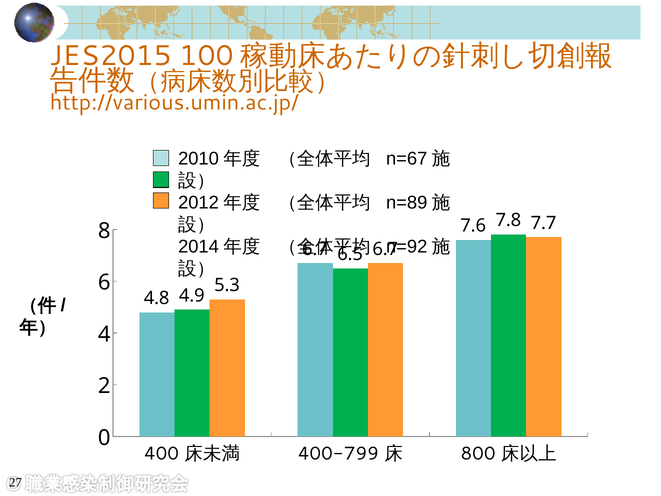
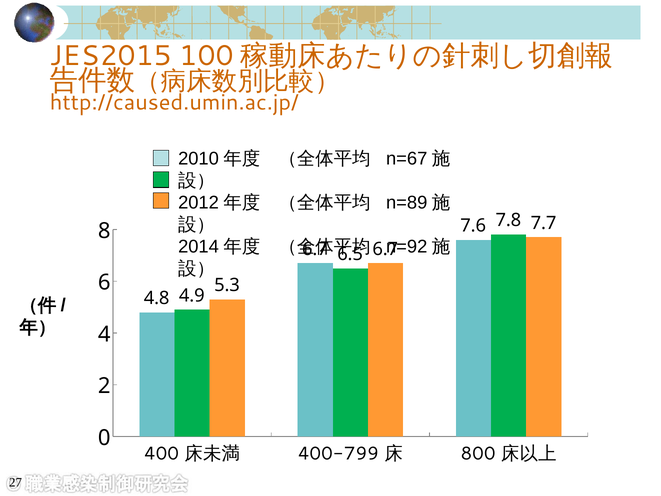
http://various.umin.ac.jp/: http://various.umin.ac.jp/ -> http://caused.umin.ac.jp/
